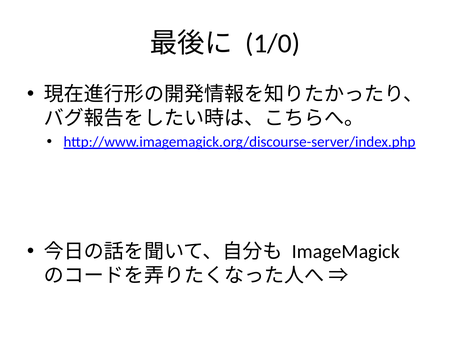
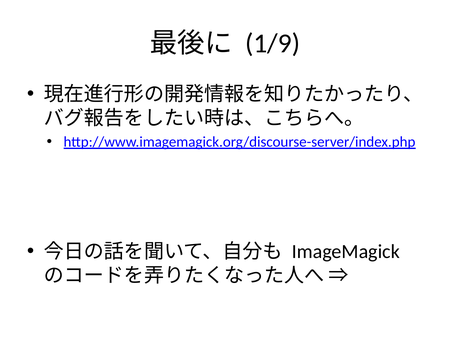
1/0: 1/0 -> 1/9
